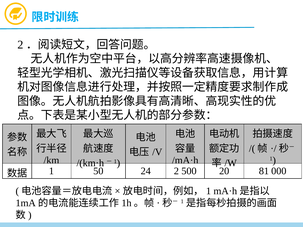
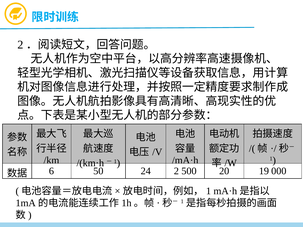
1 at (51, 171): 1 -> 6
81: 81 -> 19
